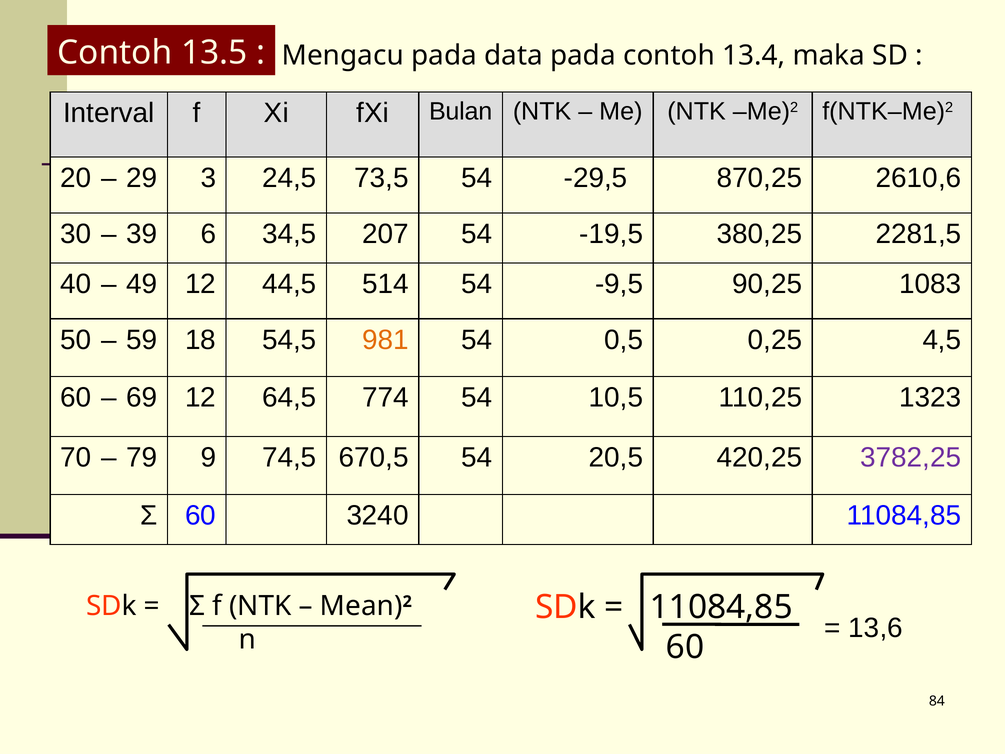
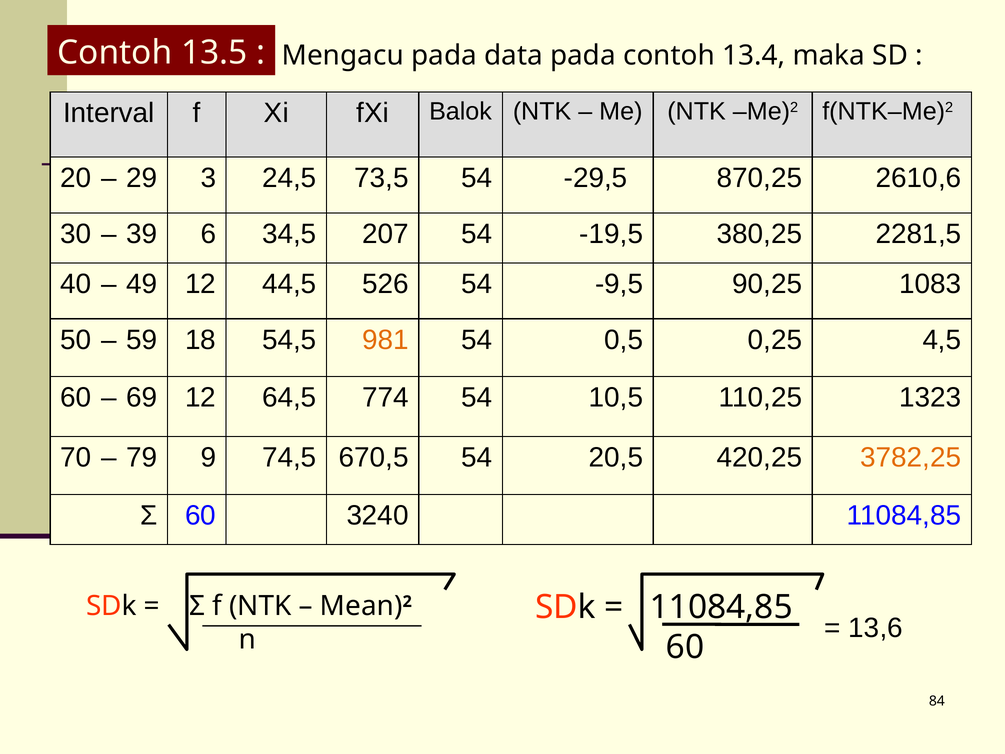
Bulan: Bulan -> Balok
514: 514 -> 526
3782,25 colour: purple -> orange
